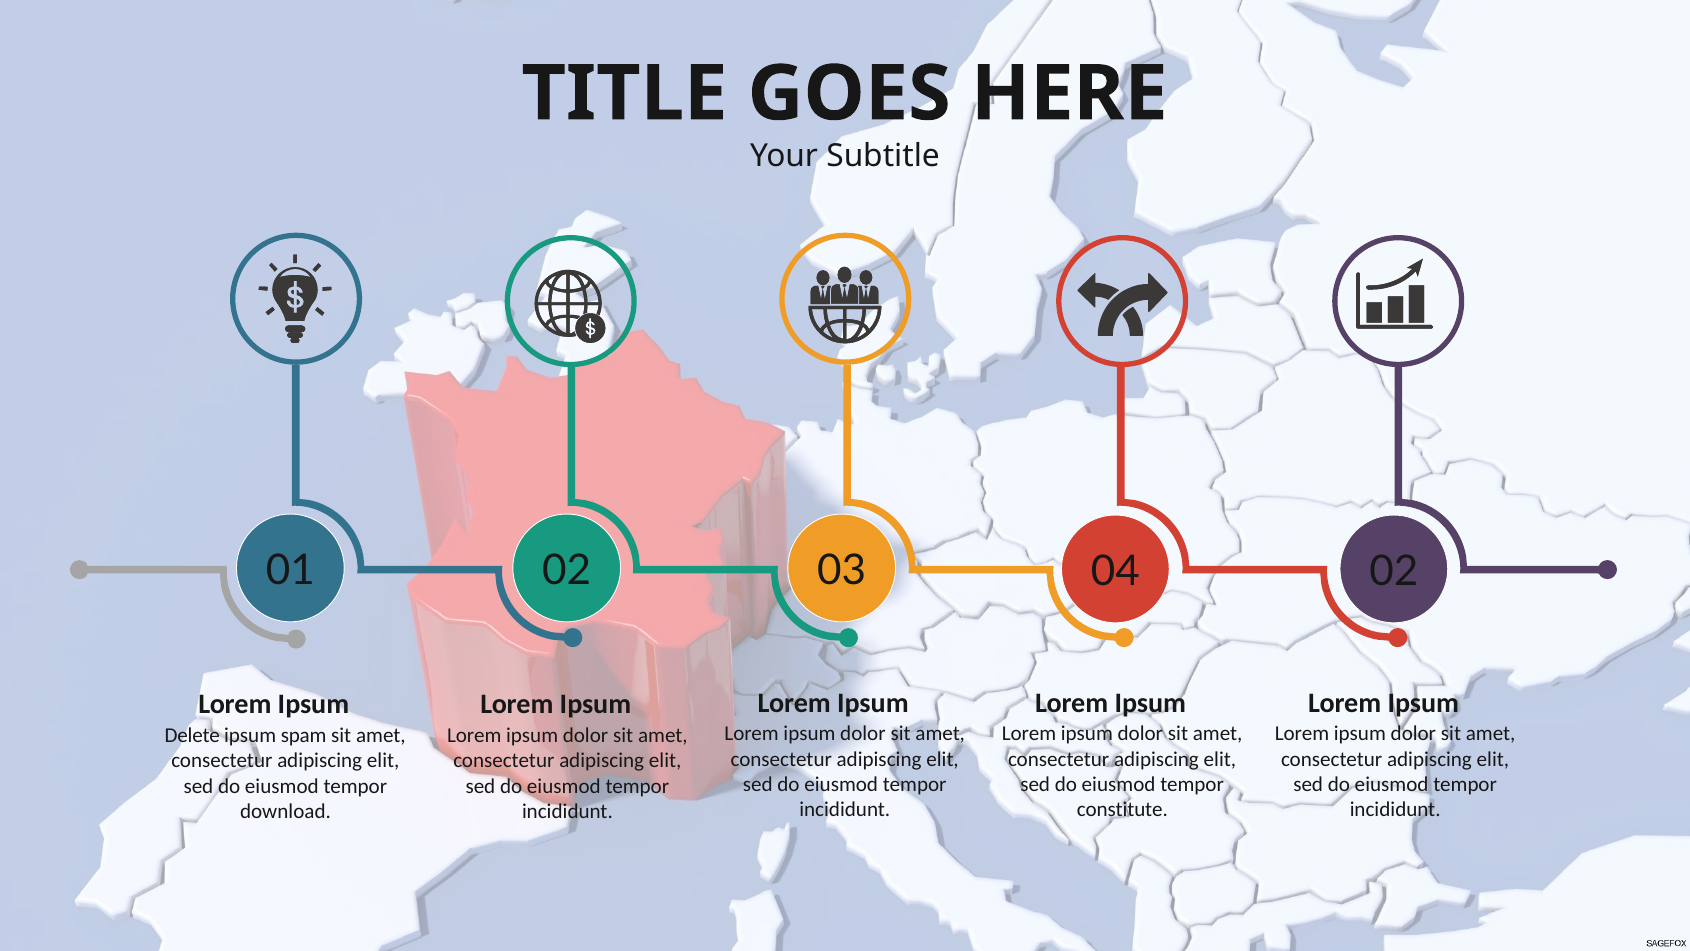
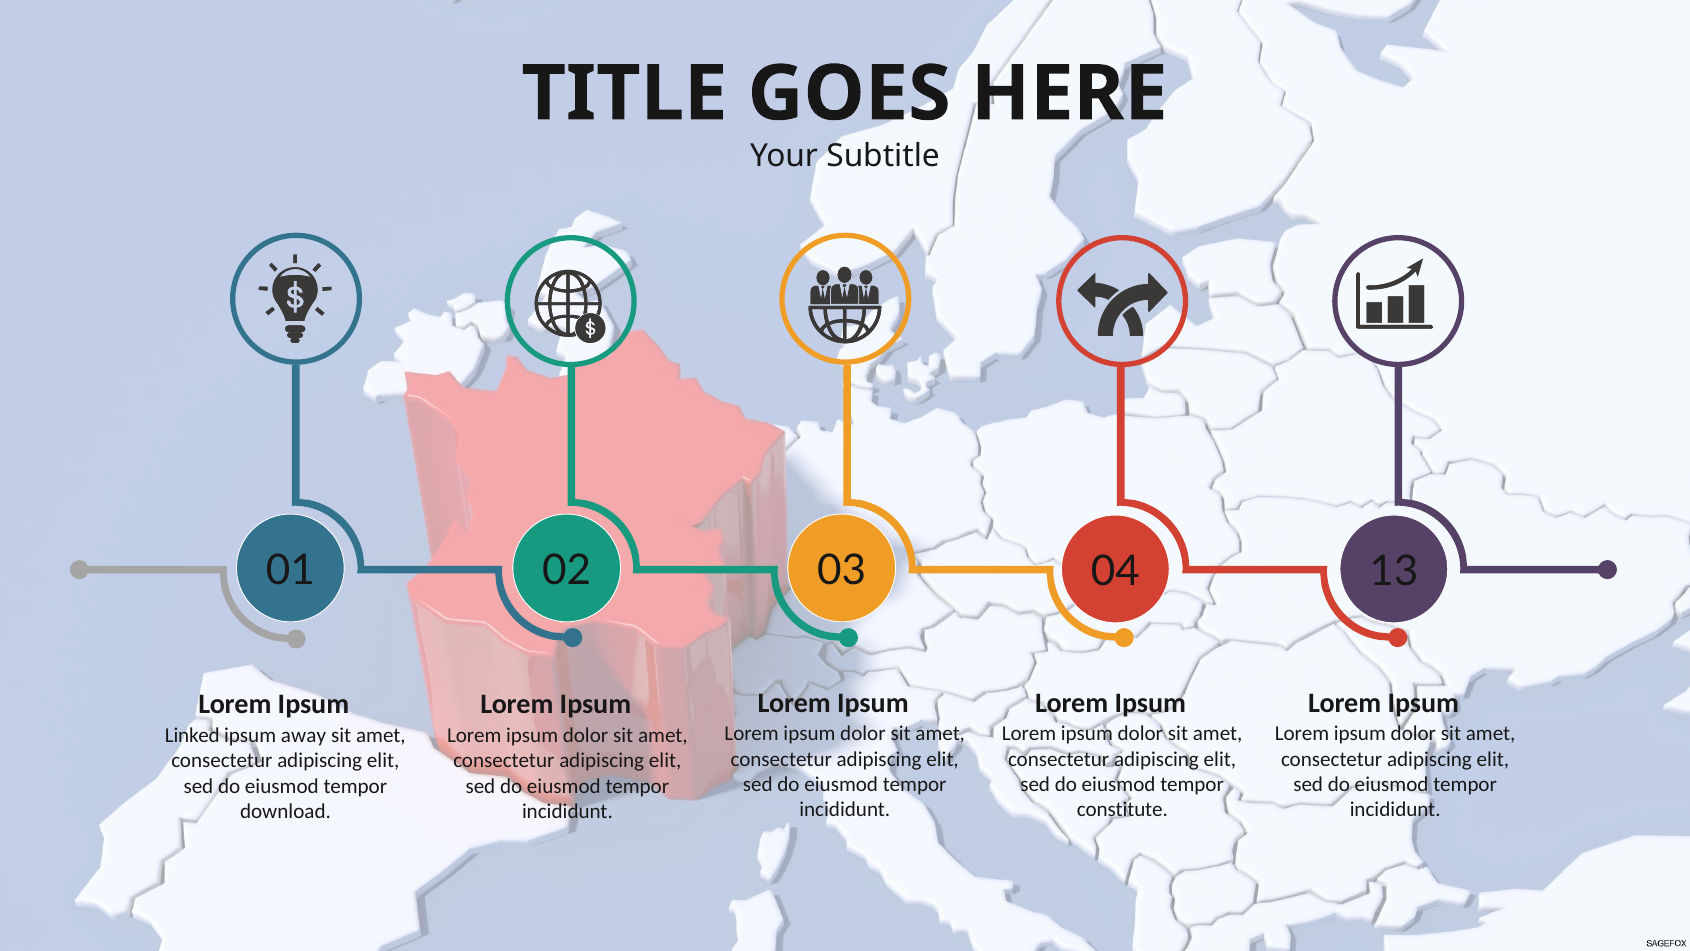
04 02: 02 -> 13
Delete: Delete -> Linked
spam: spam -> away
